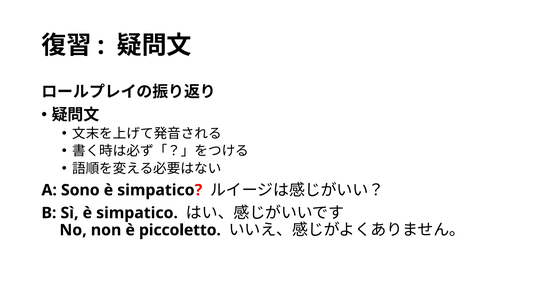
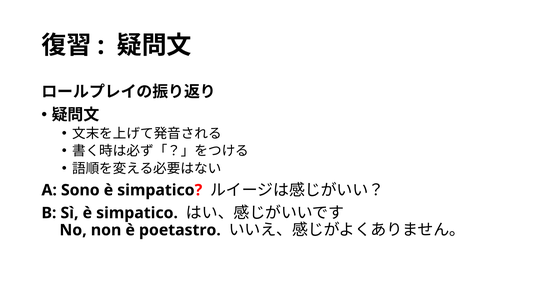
piccoletto: piccoletto -> poetastro
